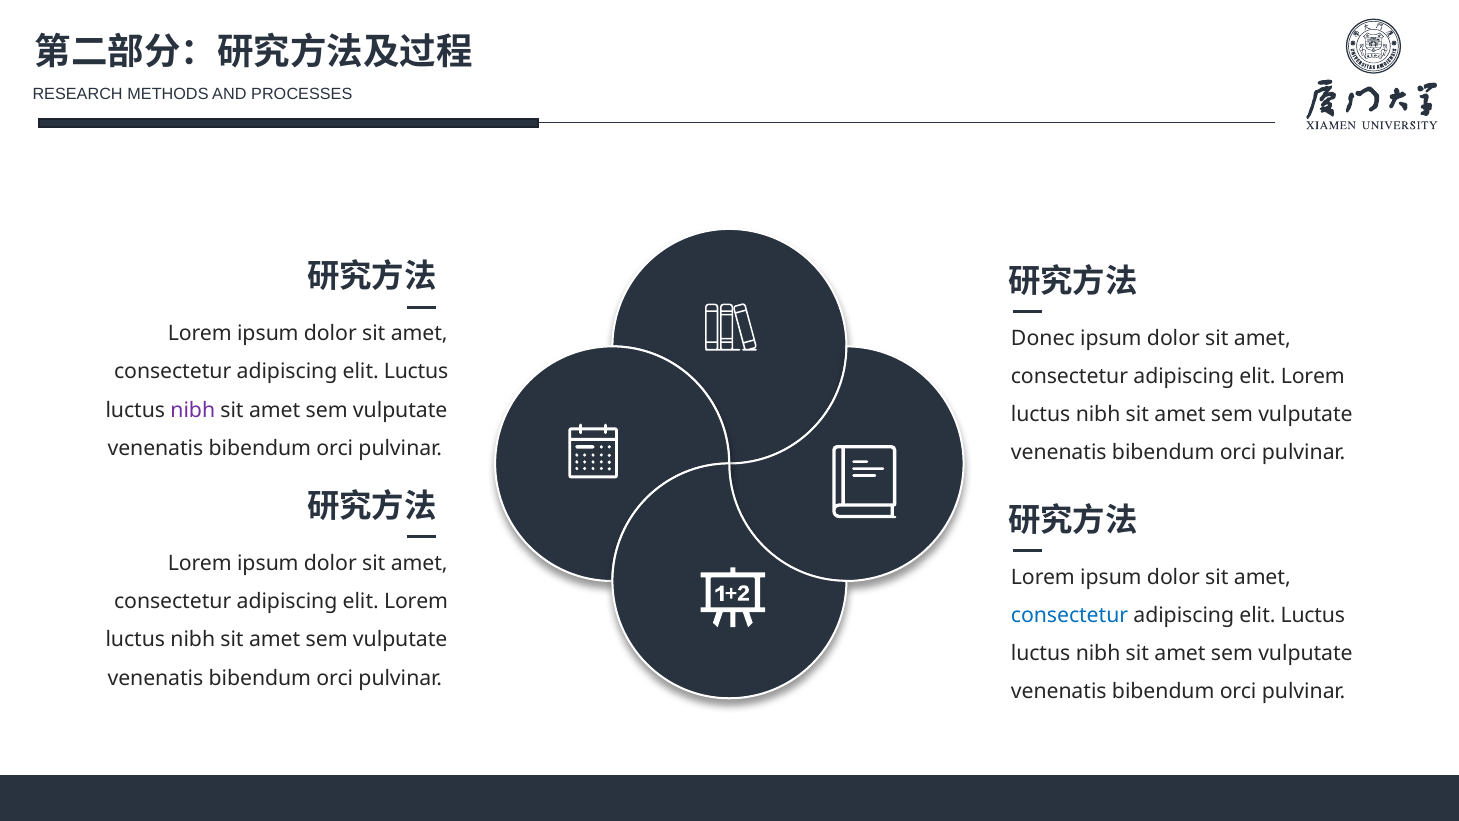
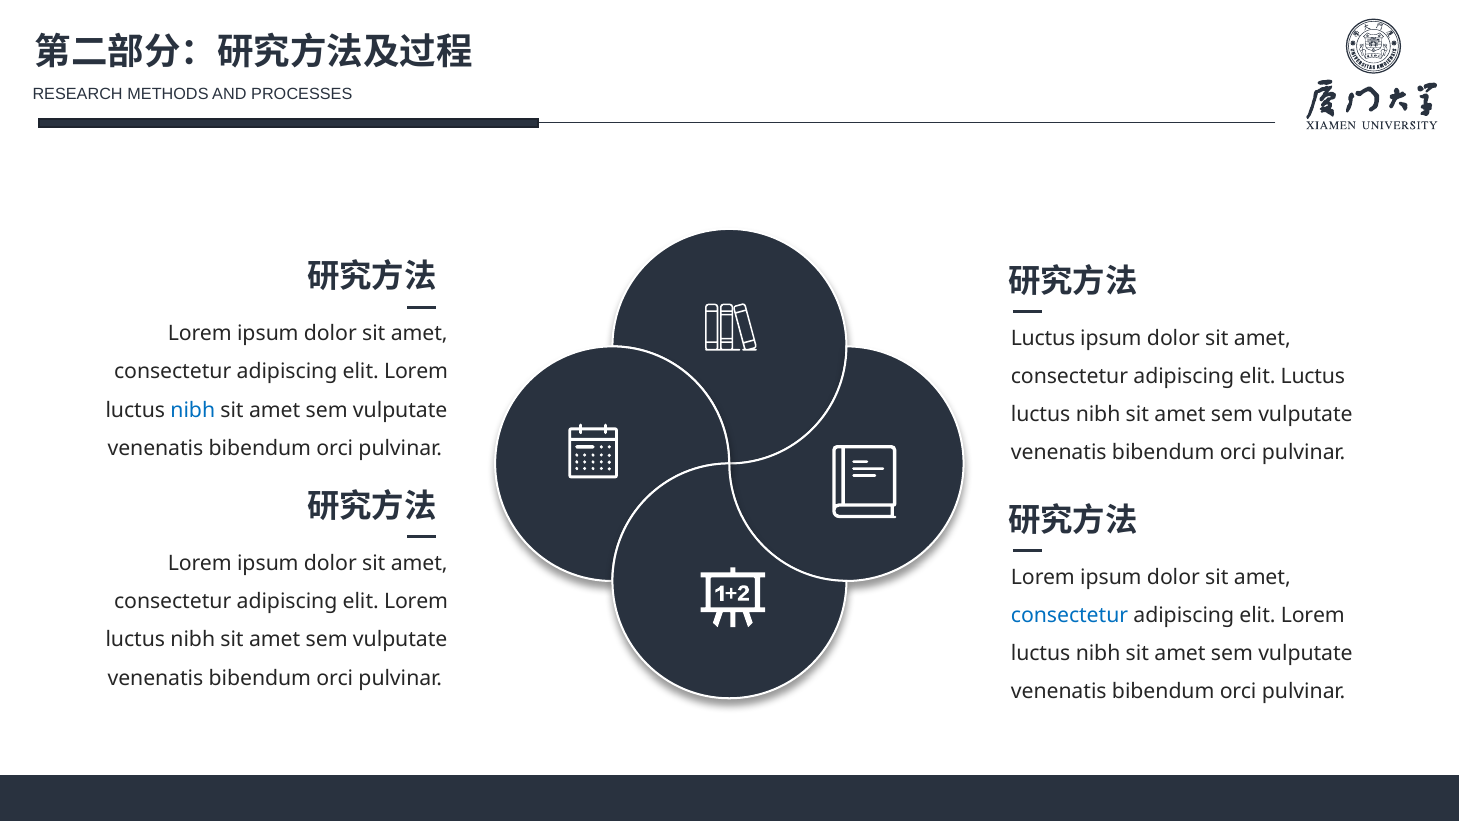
Donec at (1043, 338): Donec -> Luctus
Luctus at (416, 372): Luctus -> Lorem
Lorem at (1313, 376): Lorem -> Luctus
nibh at (193, 410) colour: purple -> blue
Luctus at (1313, 615): Luctus -> Lorem
